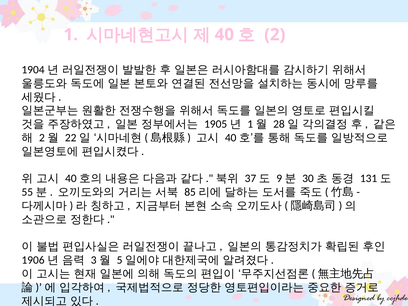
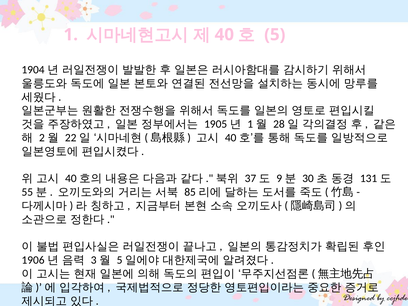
2: 2 -> 5
